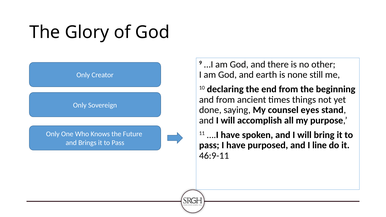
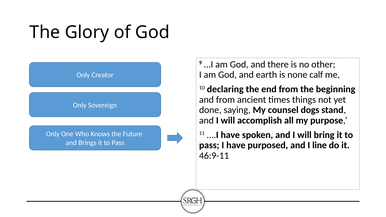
still: still -> calf
eyes: eyes -> dogs
